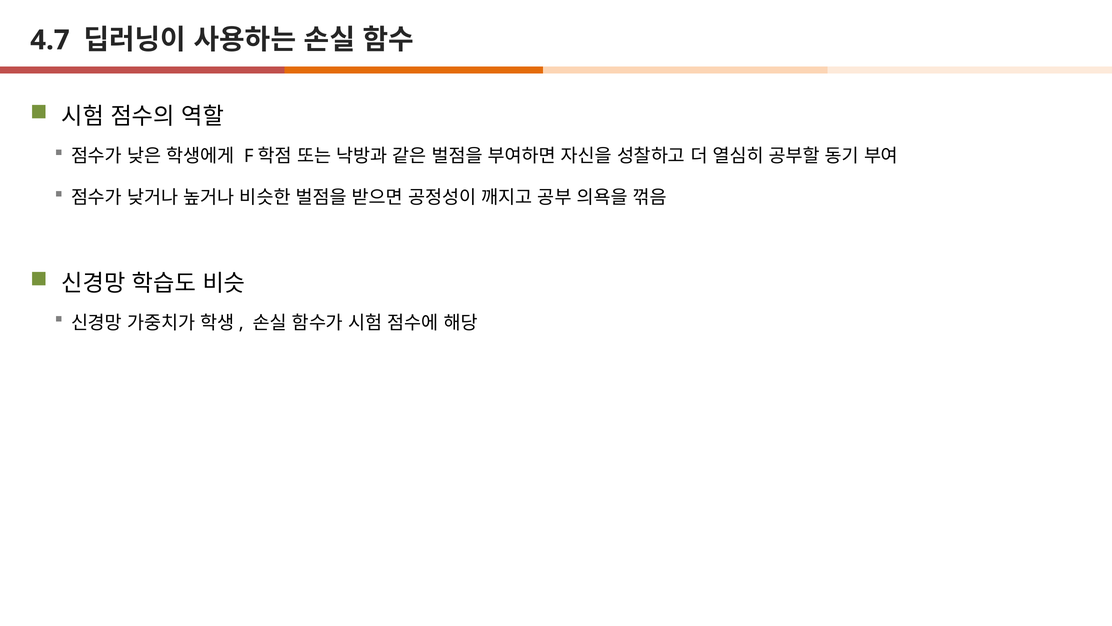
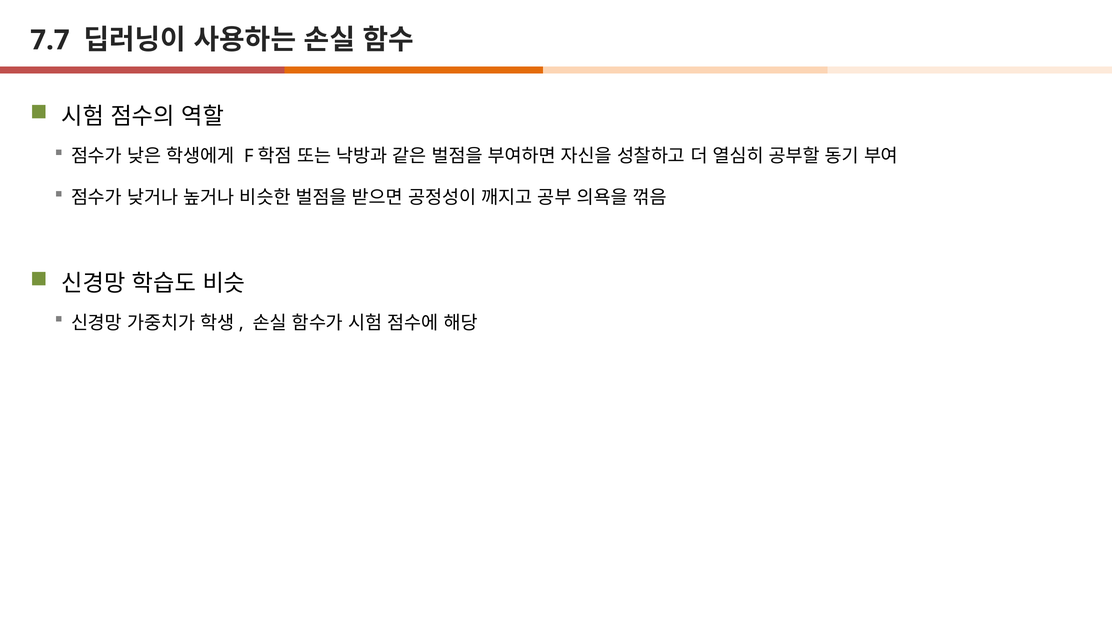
4.7: 4.7 -> 7.7
